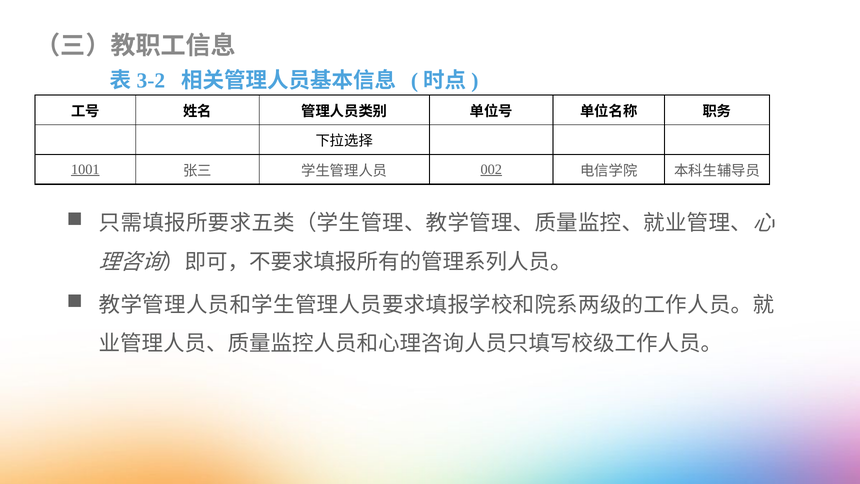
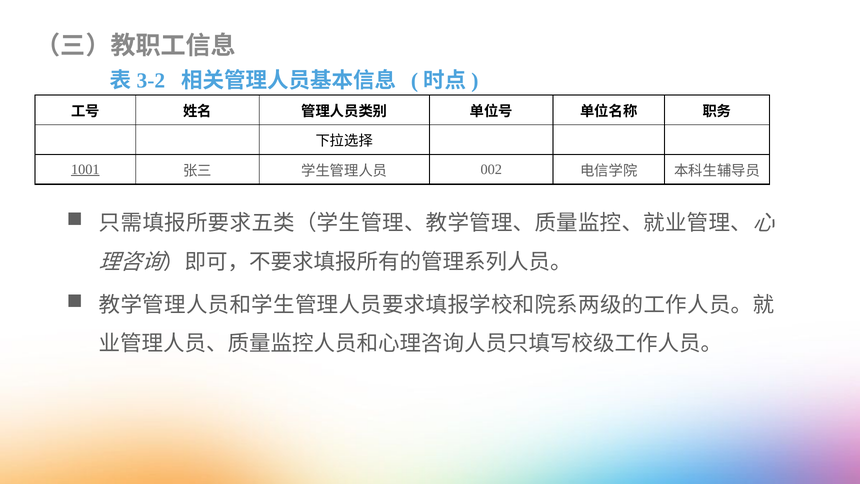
002 underline: present -> none
